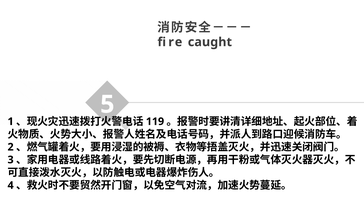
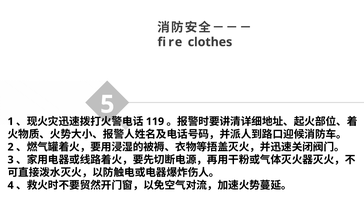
caught: caught -> clothes
